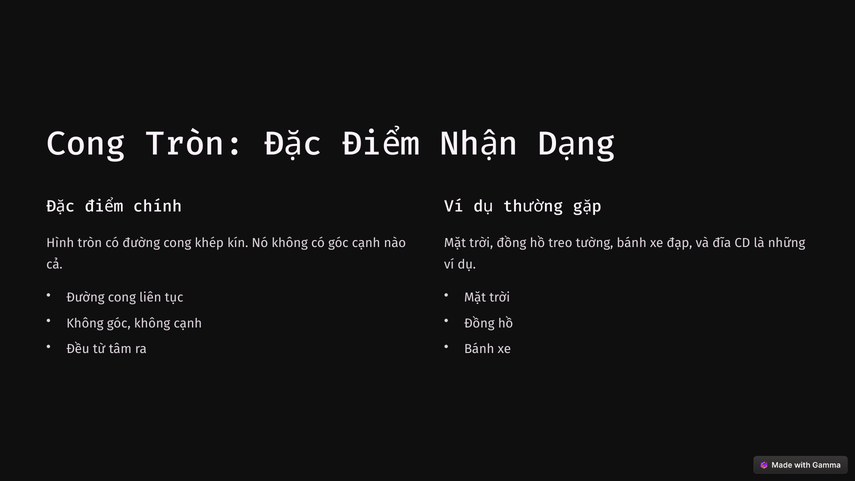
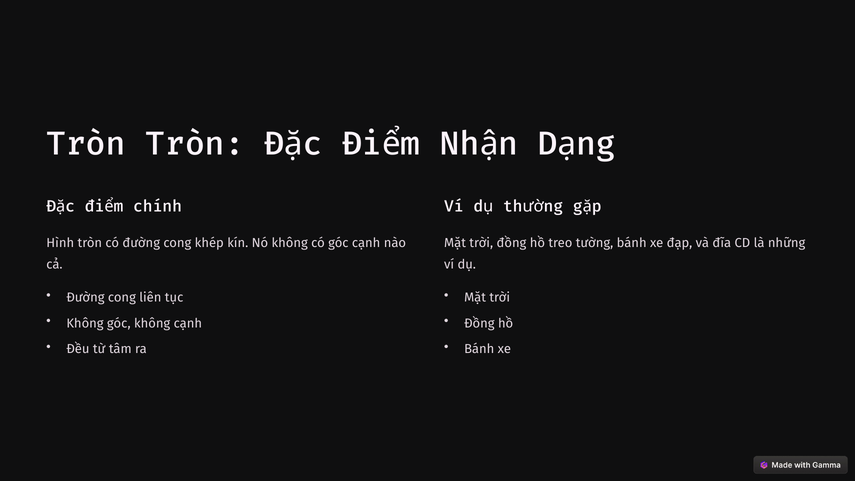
Cong at (86, 144): Cong -> Tròn
